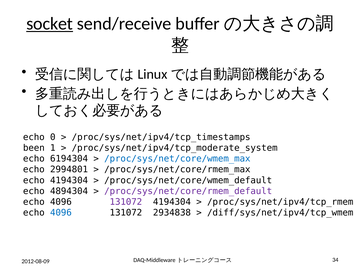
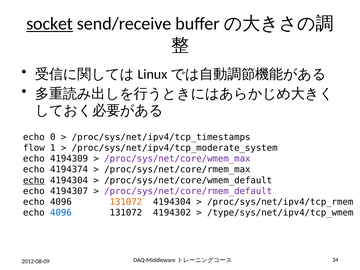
been: been -> flow
6194304: 6194304 -> 4194309
/proc/sys/net/core/wmem_max colour: blue -> purple
2994801: 2994801 -> 4194374
echo at (34, 180) underline: none -> present
4894304: 4894304 -> 4194307
131072 at (126, 202) colour: purple -> orange
2934838: 2934838 -> 4194302
/diff/sys/net/ipv4/tcp_wmem: /diff/sys/net/ipv4/tcp_wmem -> /type/sys/net/ipv4/tcp_wmem
